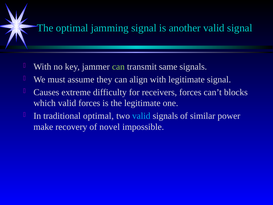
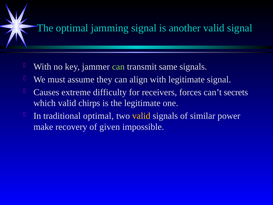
blocks: blocks -> secrets
valid forces: forces -> chirps
valid at (141, 116) colour: light blue -> yellow
novel: novel -> given
